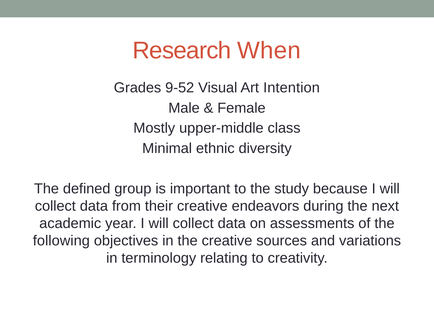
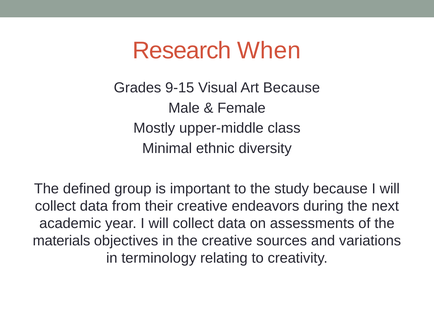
9-52: 9-52 -> 9-15
Art Intention: Intention -> Because
following: following -> materials
